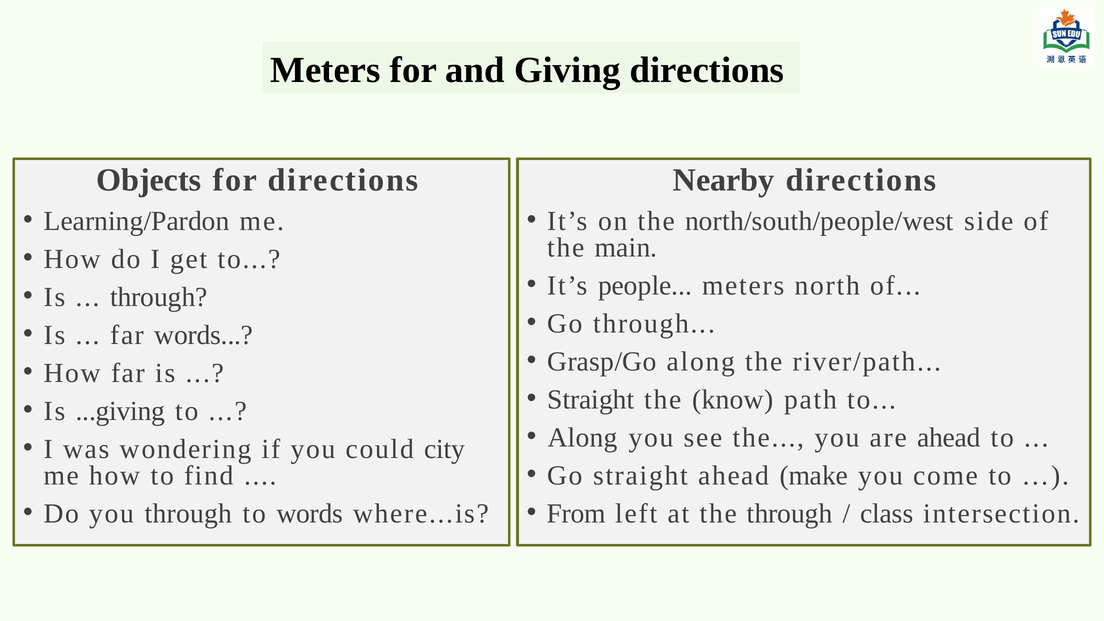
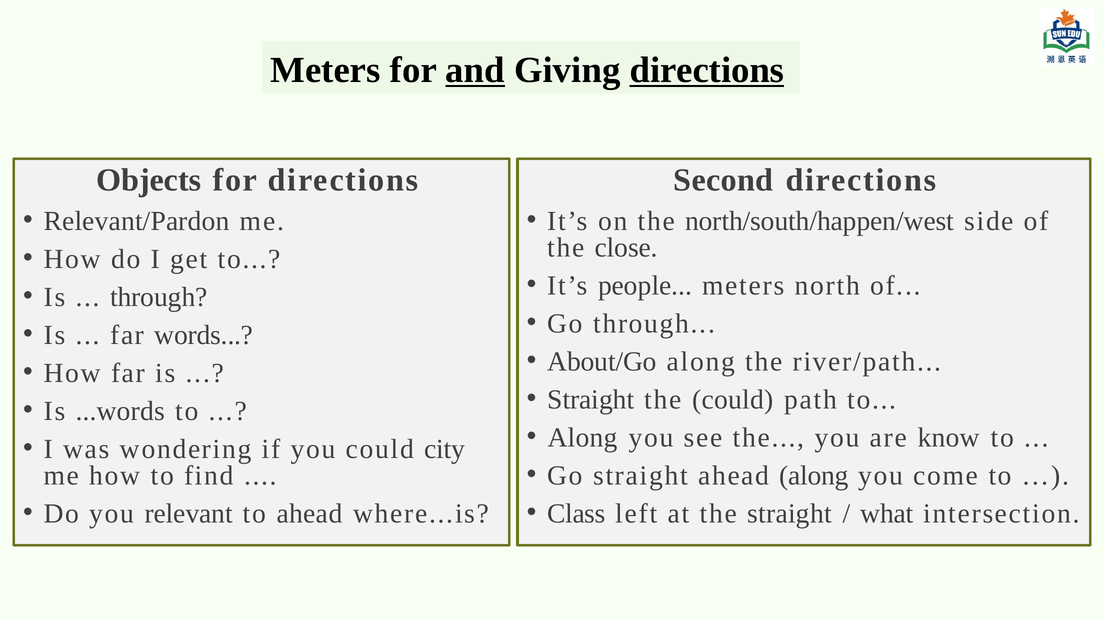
and underline: none -> present
directions at (707, 70) underline: none -> present
Nearby: Nearby -> Second
Learning/Pardon: Learning/Pardon -> Relevant/Pardon
north/south/people/west: north/south/people/west -> north/south/happen/west
main: main -> close
Grasp/Go: Grasp/Go -> About/Go
the know: know -> could
...giving: ...giving -> ...words
are ahead: ahead -> know
ahead make: make -> along
you through: through -> relevant
to words: words -> ahead
From: From -> Class
the through: through -> straight
class: class -> what
